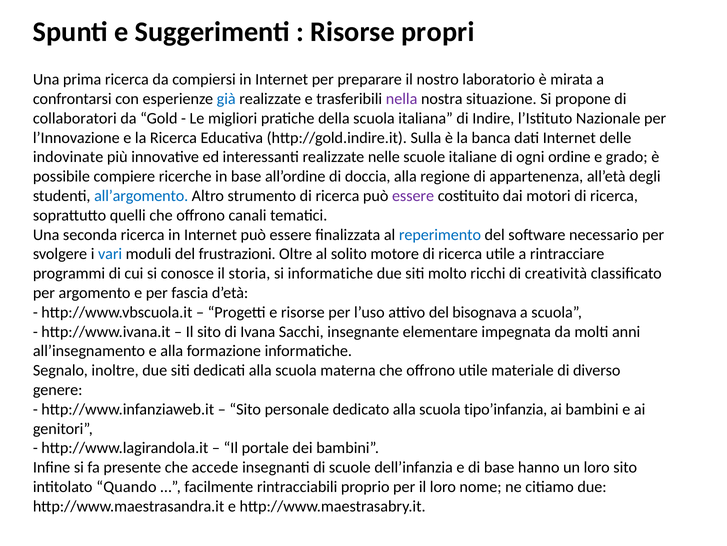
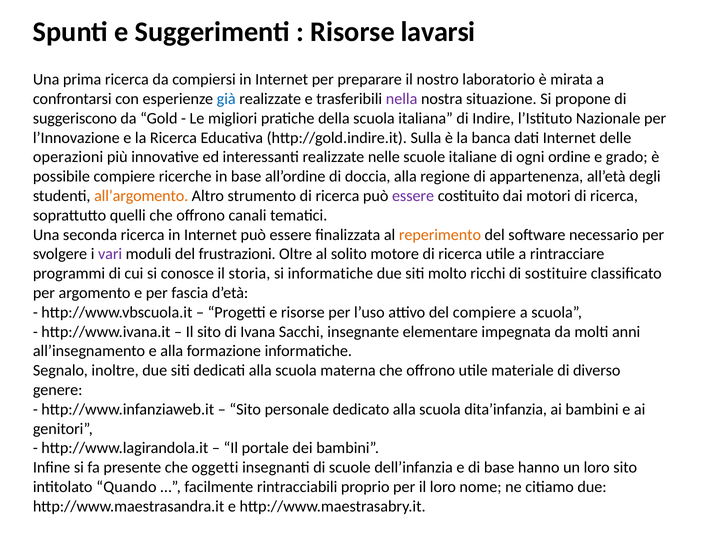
propri: propri -> lavarsi
collaboratori: collaboratori -> suggeriscono
indovinate: indovinate -> operazioni
all’argomento colour: blue -> orange
reperimento colour: blue -> orange
vari colour: blue -> purple
creatività: creatività -> sostituire
del bisognava: bisognava -> compiere
tipo’infanzia: tipo’infanzia -> dita’infanzia
accede: accede -> oggetti
